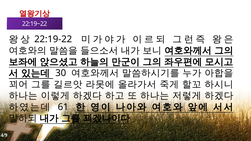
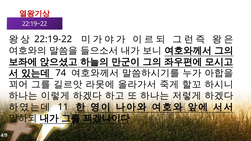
30: 30 -> 74
61: 61 -> 11
